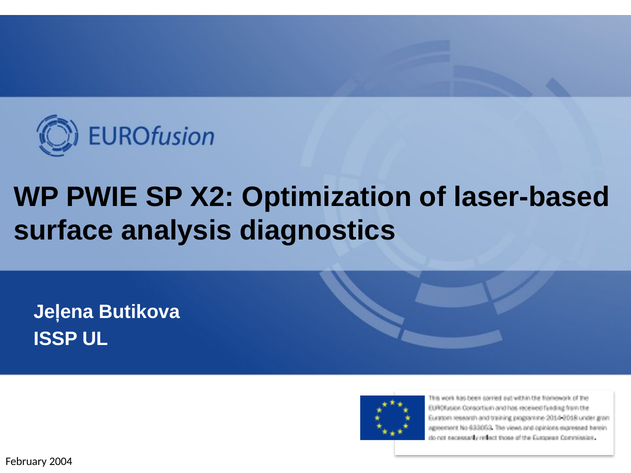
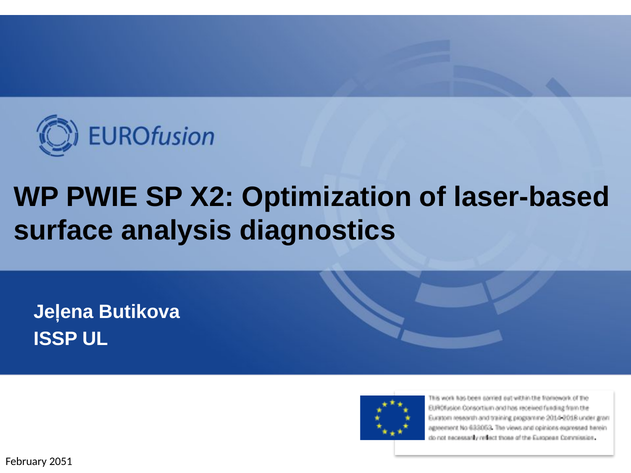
2004: 2004 -> 2051
